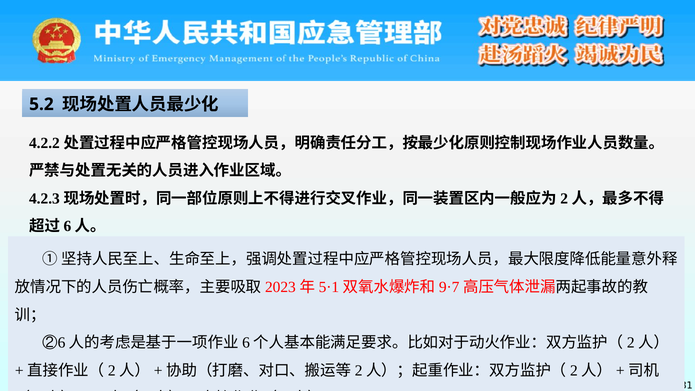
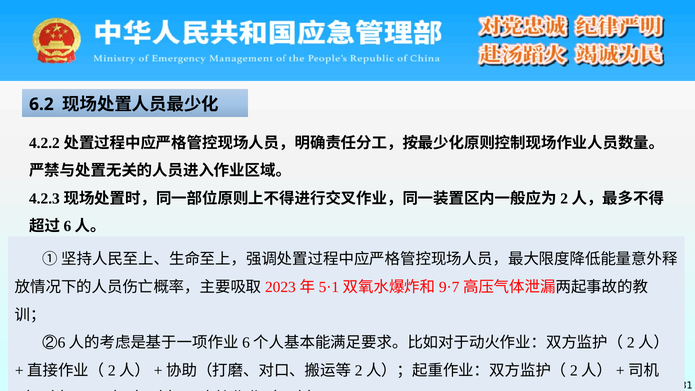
5.2: 5.2 -> 6.2
